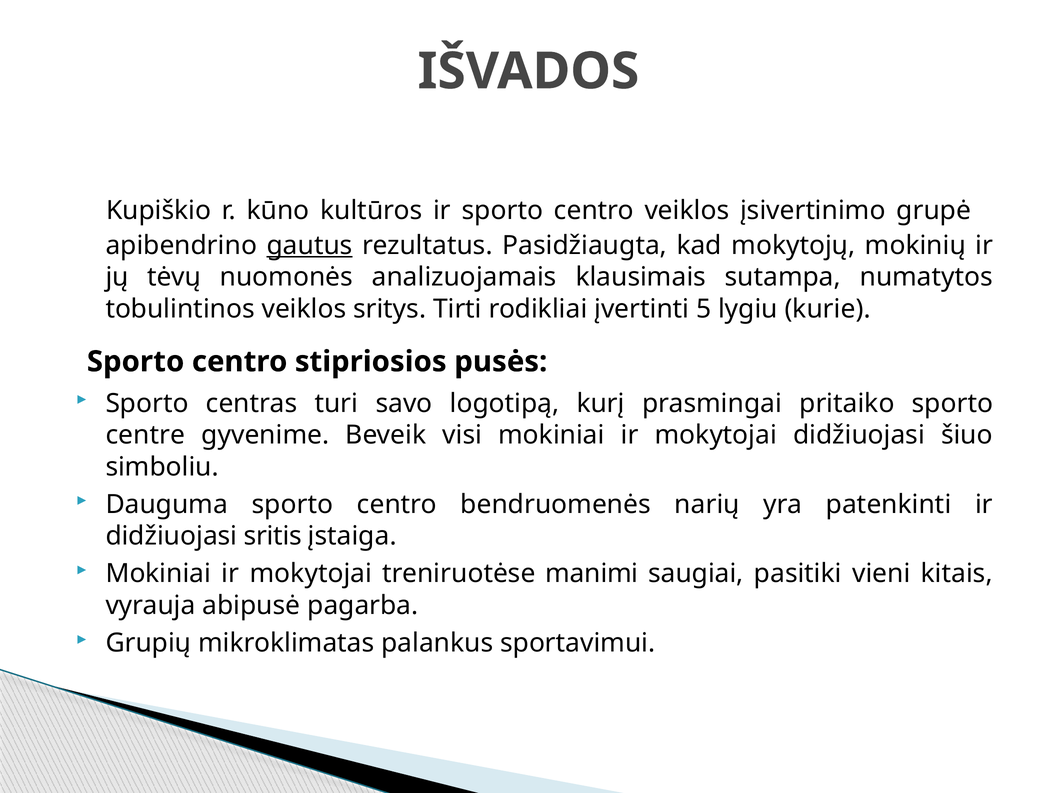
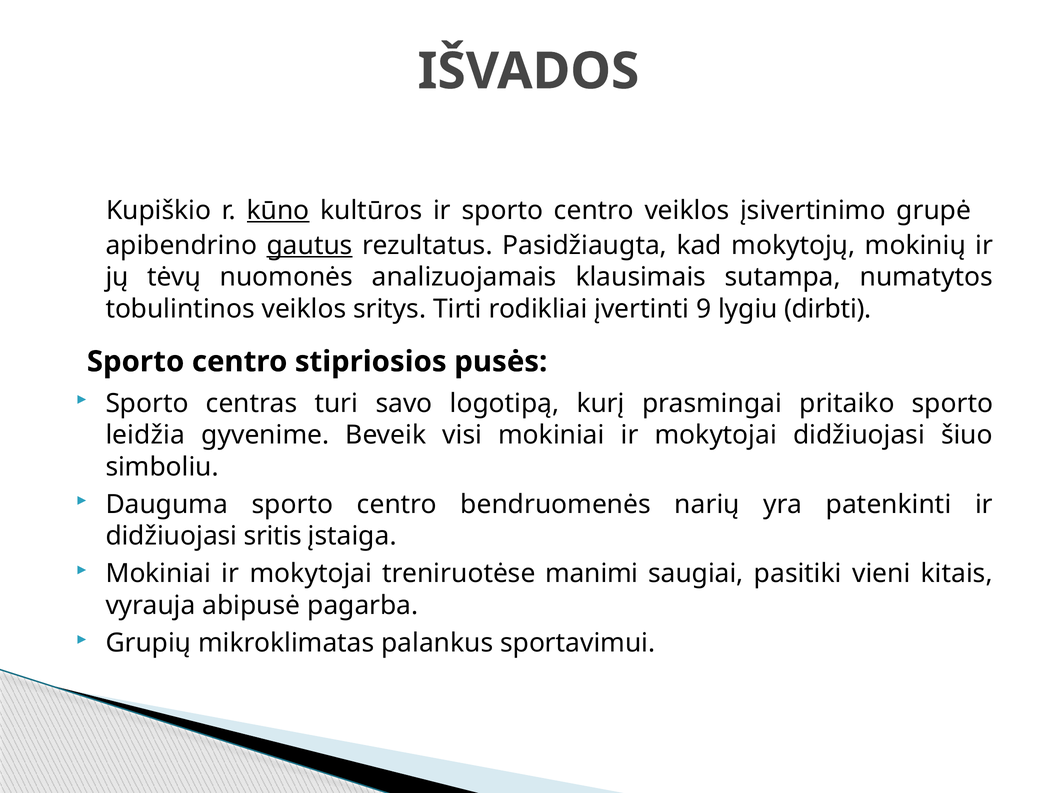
kūno underline: none -> present
5: 5 -> 9
kurie: kurie -> dirbti
centre: centre -> leidžia
